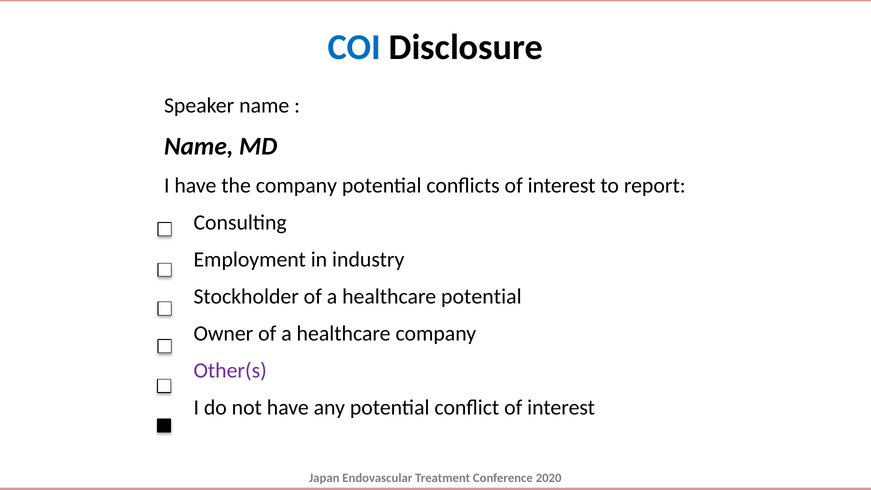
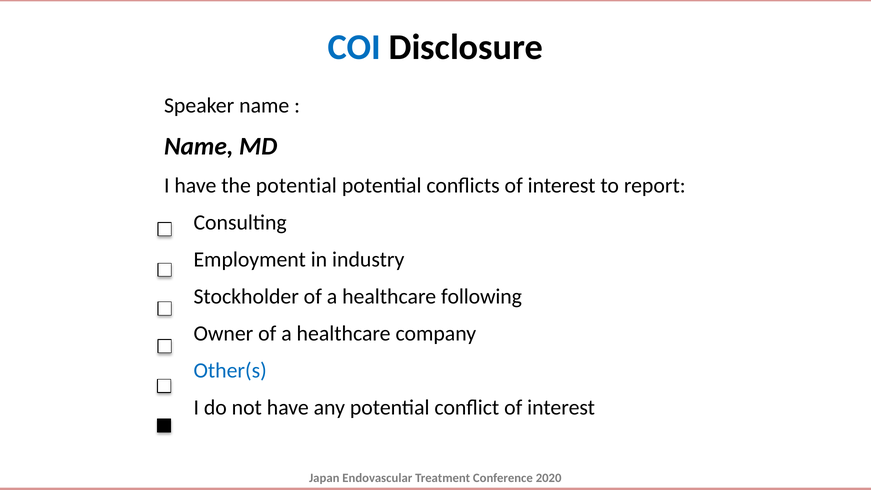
the company: company -> potential
healthcare potential: potential -> following
Other(s colour: purple -> blue
